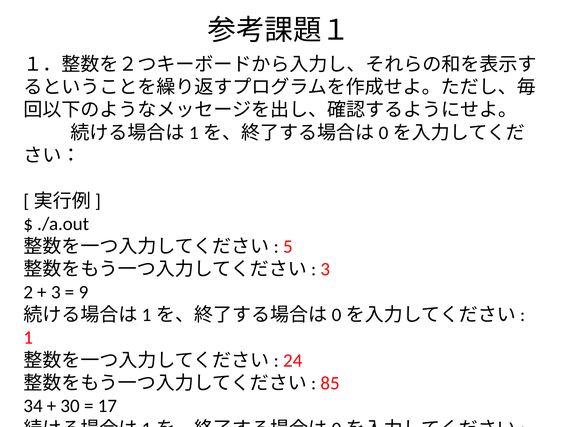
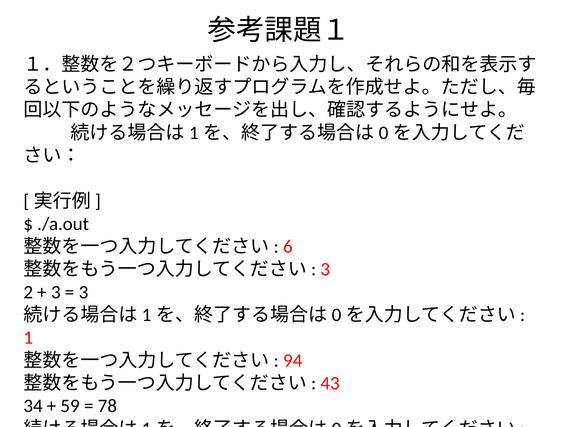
5: 5 -> 6
9 at (84, 293): 9 -> 3
24: 24 -> 94
85: 85 -> 43
30: 30 -> 59
17: 17 -> 78
